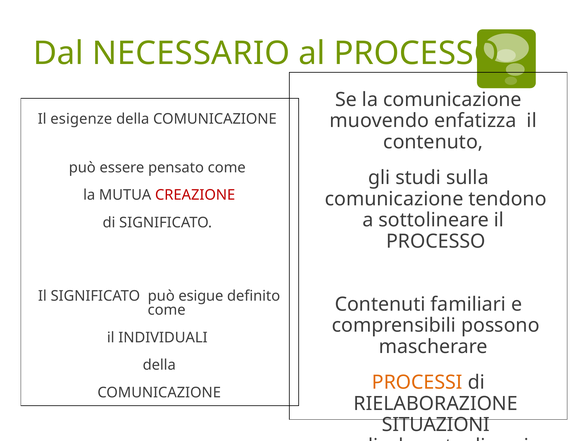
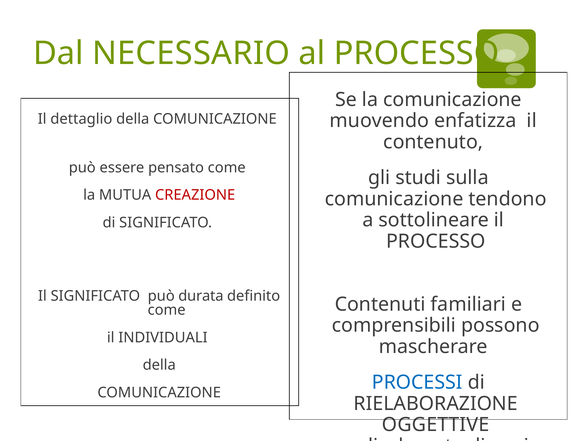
esigenze: esigenze -> dettaglio
esigue: esigue -> durata
PROCESSI colour: orange -> blue
SITUAZIONI: SITUAZIONI -> OGGETTIVE
